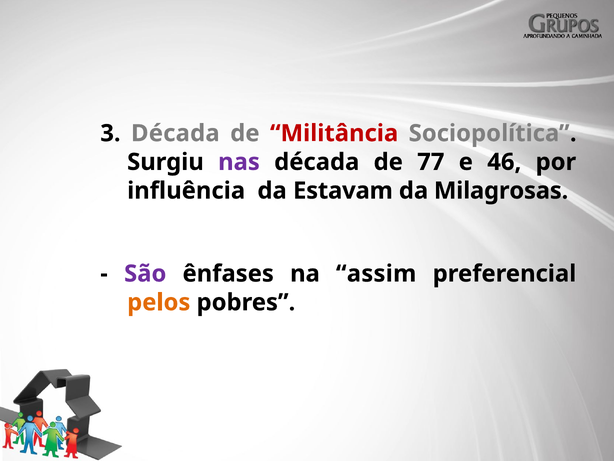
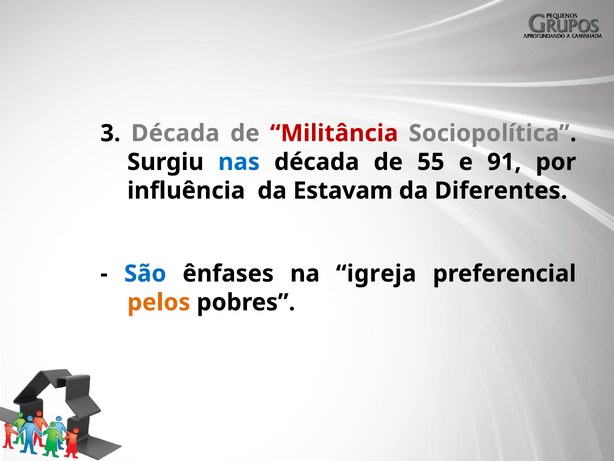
nas colour: purple -> blue
77: 77 -> 55
46: 46 -> 91
Milagrosas: Milagrosas -> Diferentes
São colour: purple -> blue
assim: assim -> igreja
